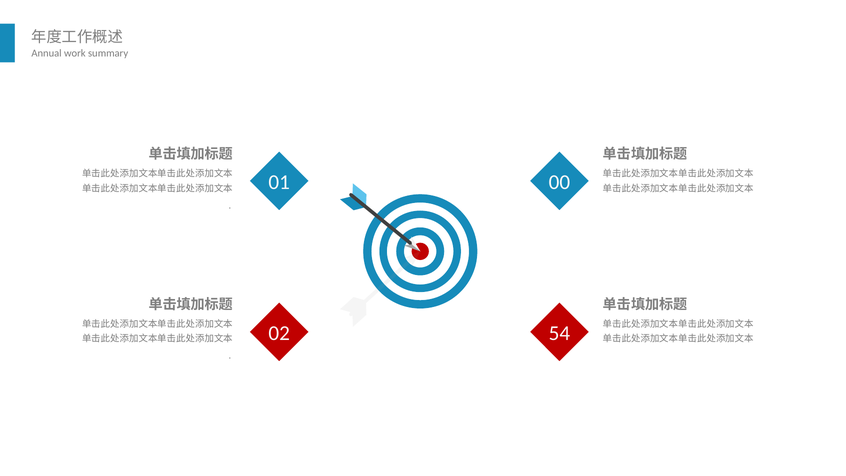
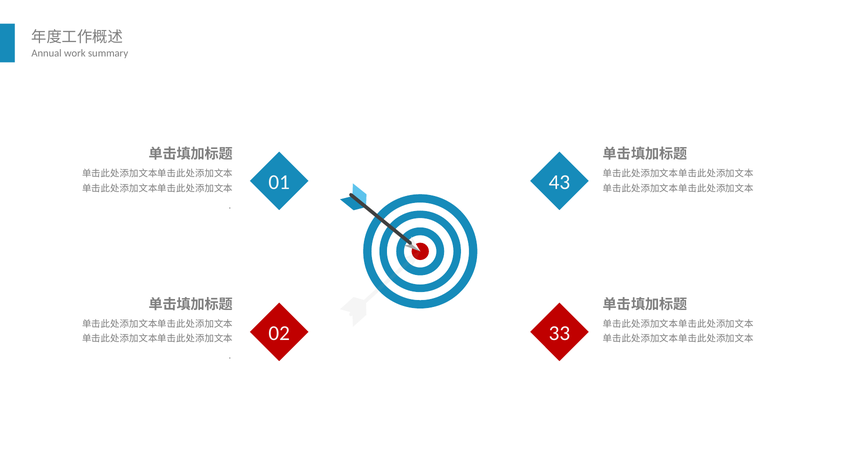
00: 00 -> 43
54: 54 -> 33
